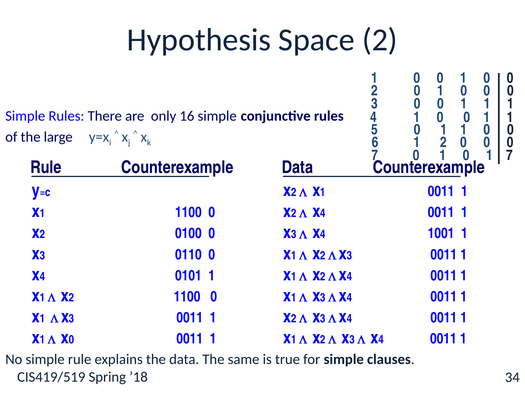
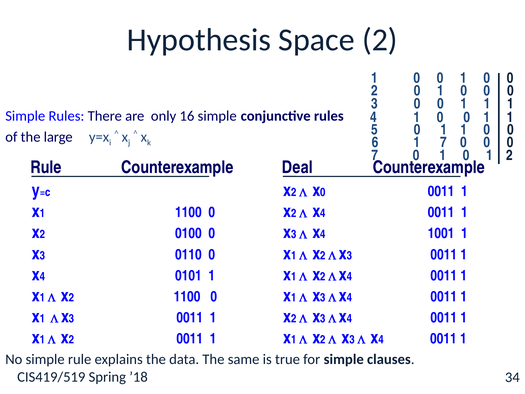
1 2: 2 -> 7
1 7: 7 -> 2
Data at (297, 167): Data -> Deal
1 at (323, 192): 1 -> 0
0 at (72, 339): 0 -> 2
